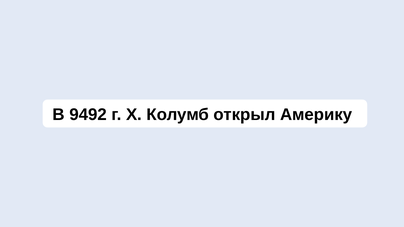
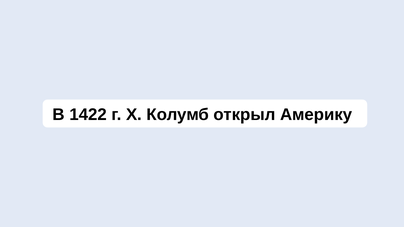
9492: 9492 -> 1422
